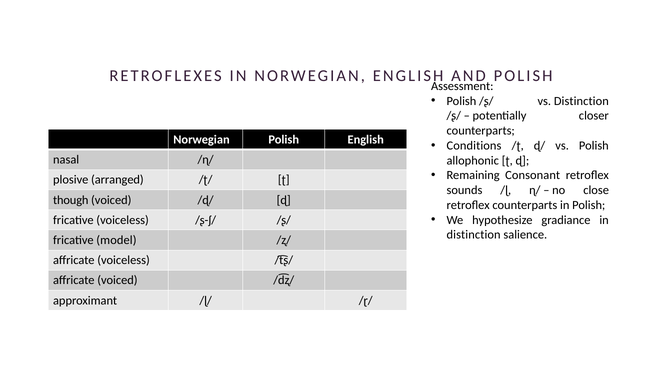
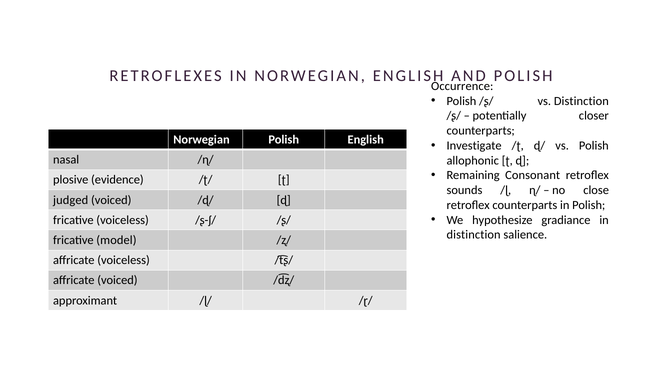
Assessment: Assessment -> Occurrence
Conditions: Conditions -> Investigate
arranged: arranged -> evidence
though: though -> judged
